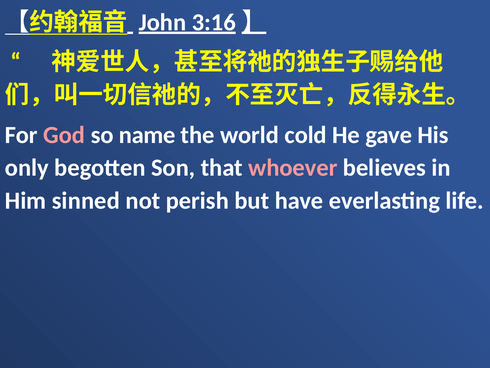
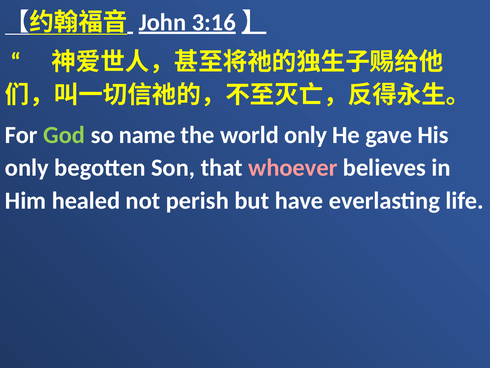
God colour: pink -> light green
world cold: cold -> only
sinned: sinned -> healed
